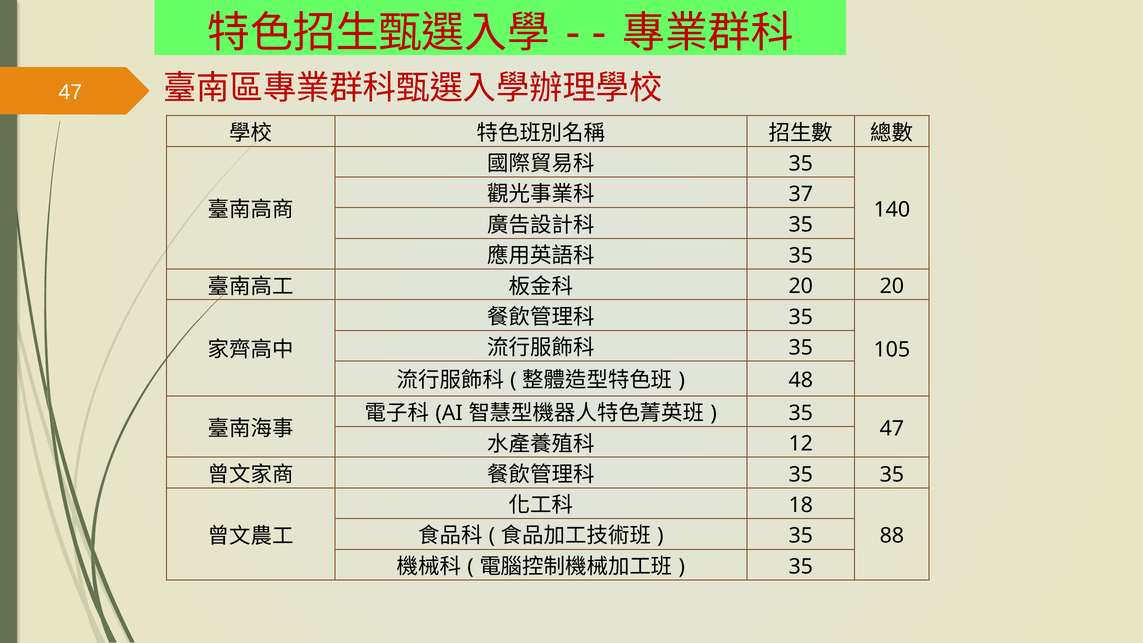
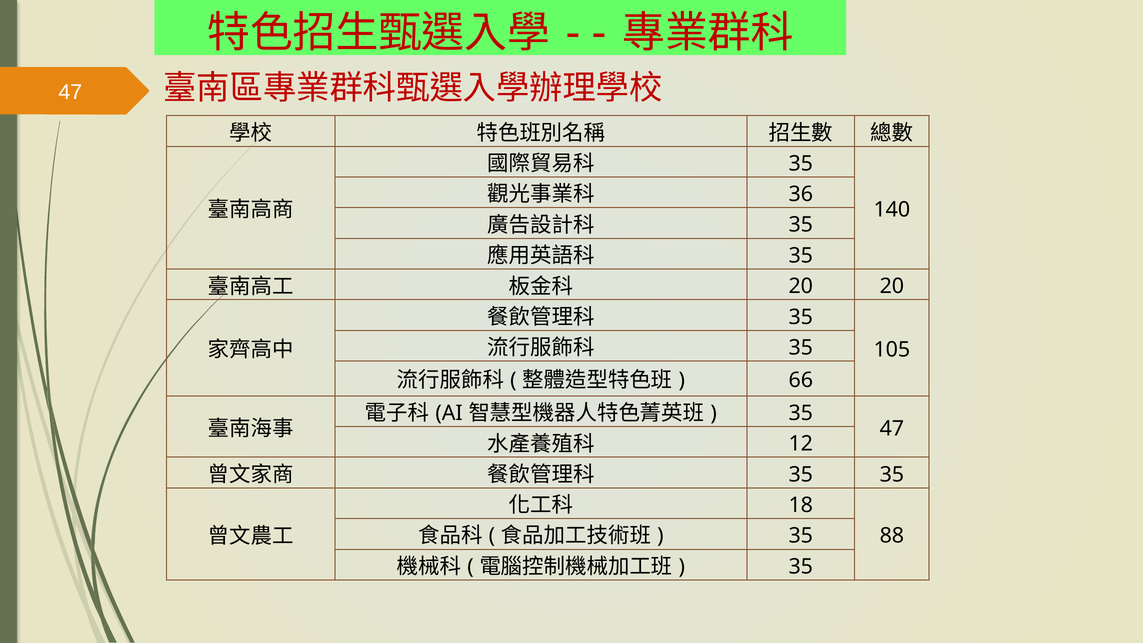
37: 37 -> 36
48: 48 -> 66
